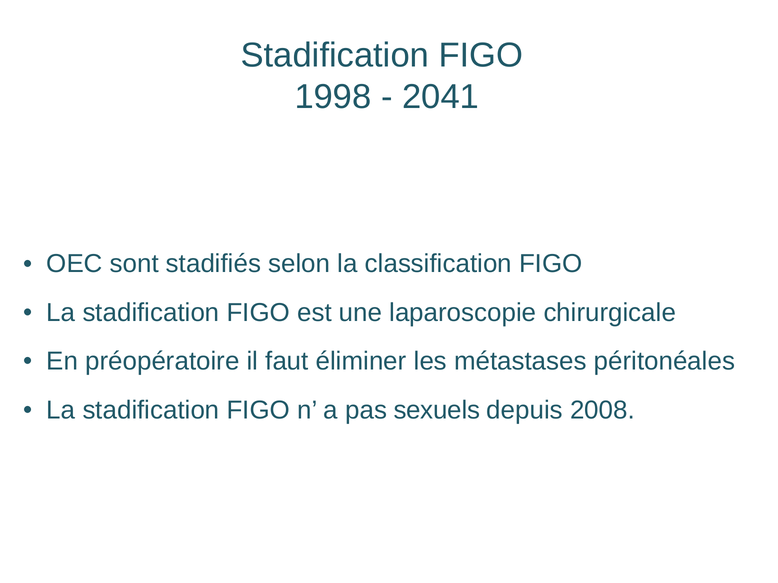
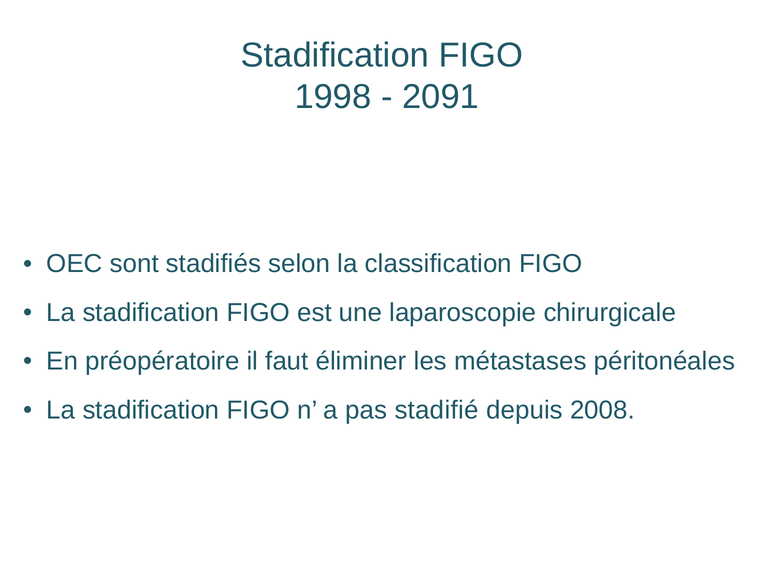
2041: 2041 -> 2091
sexuels: sexuels -> stadifié
